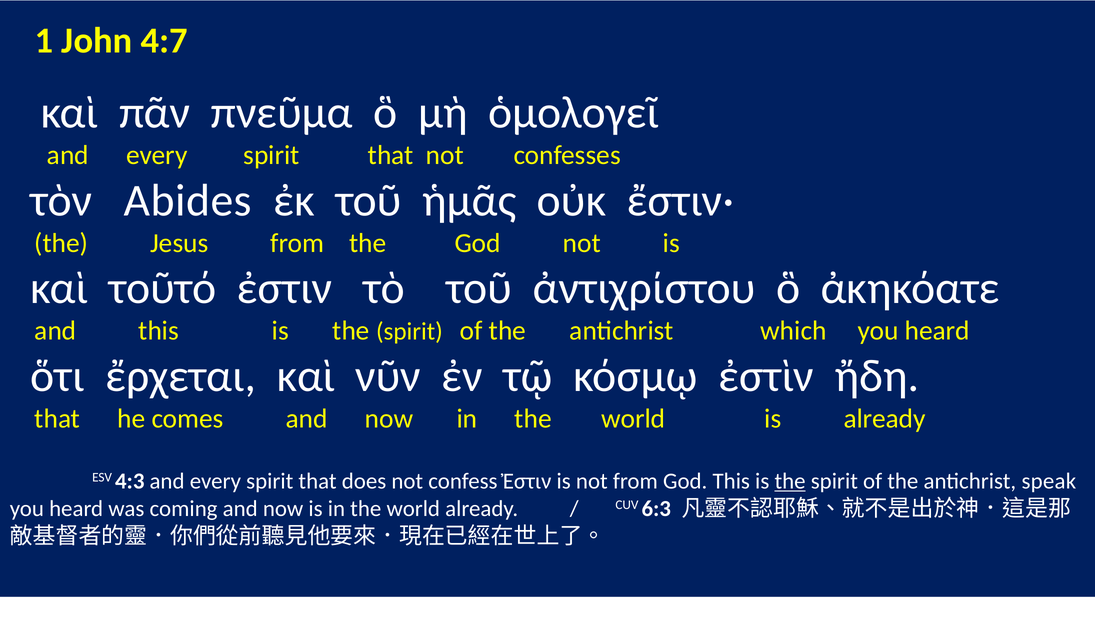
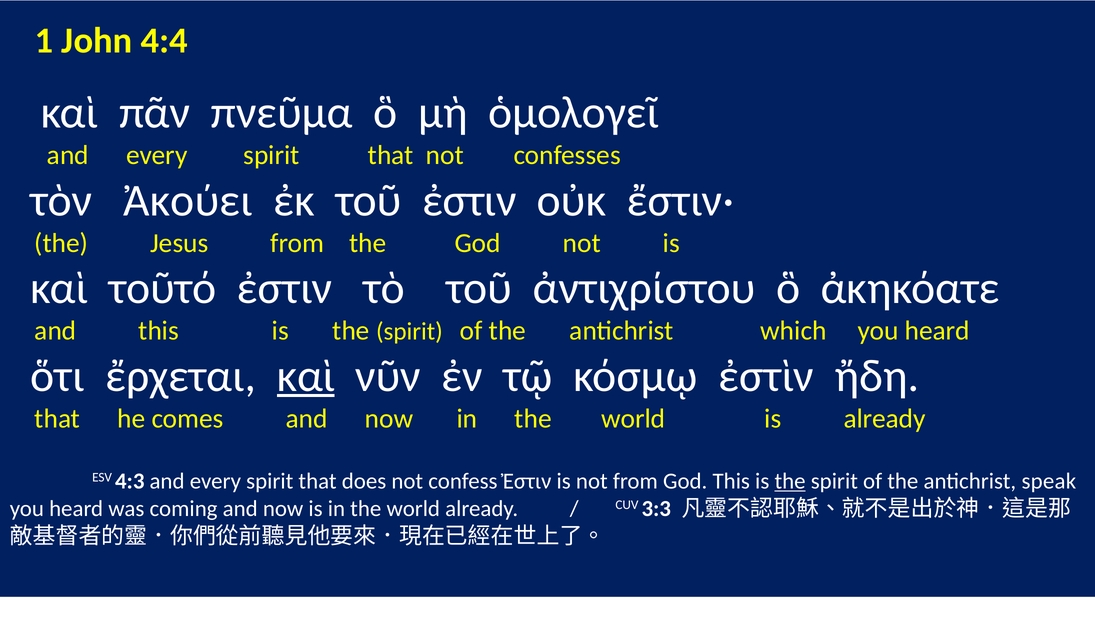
4:7: 4:7 -> 4:4
Abides: Abides -> Ἀκούει
τοῦ ἡμᾶς: ἡμᾶς -> ἐστιν
καὶ at (306, 376) underline: none -> present
6:3: 6:3 -> 3:3
